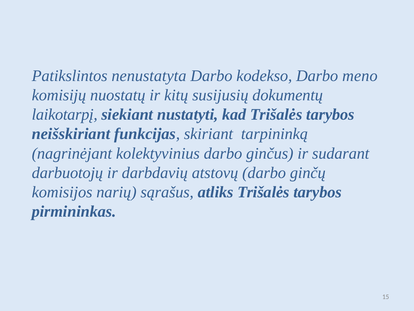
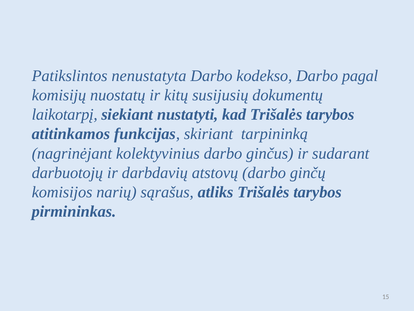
meno: meno -> pagal
neišskiriant: neišskiriant -> atitinkamos
